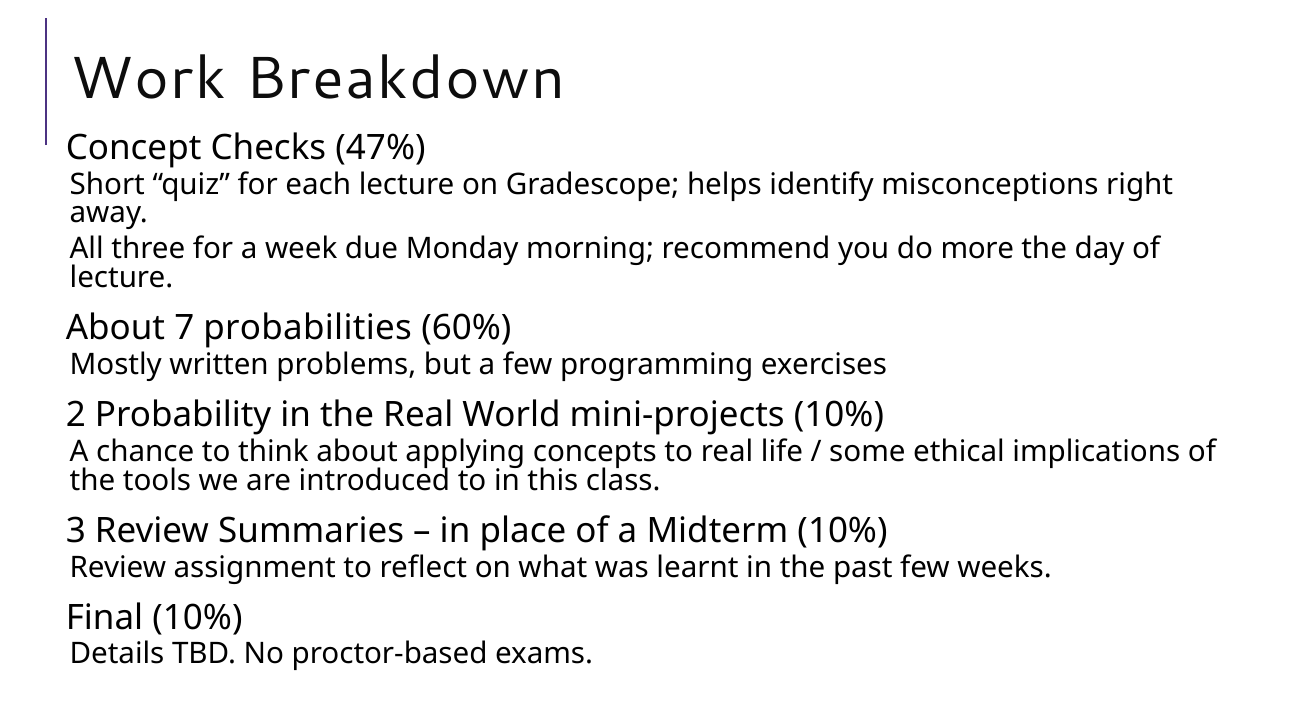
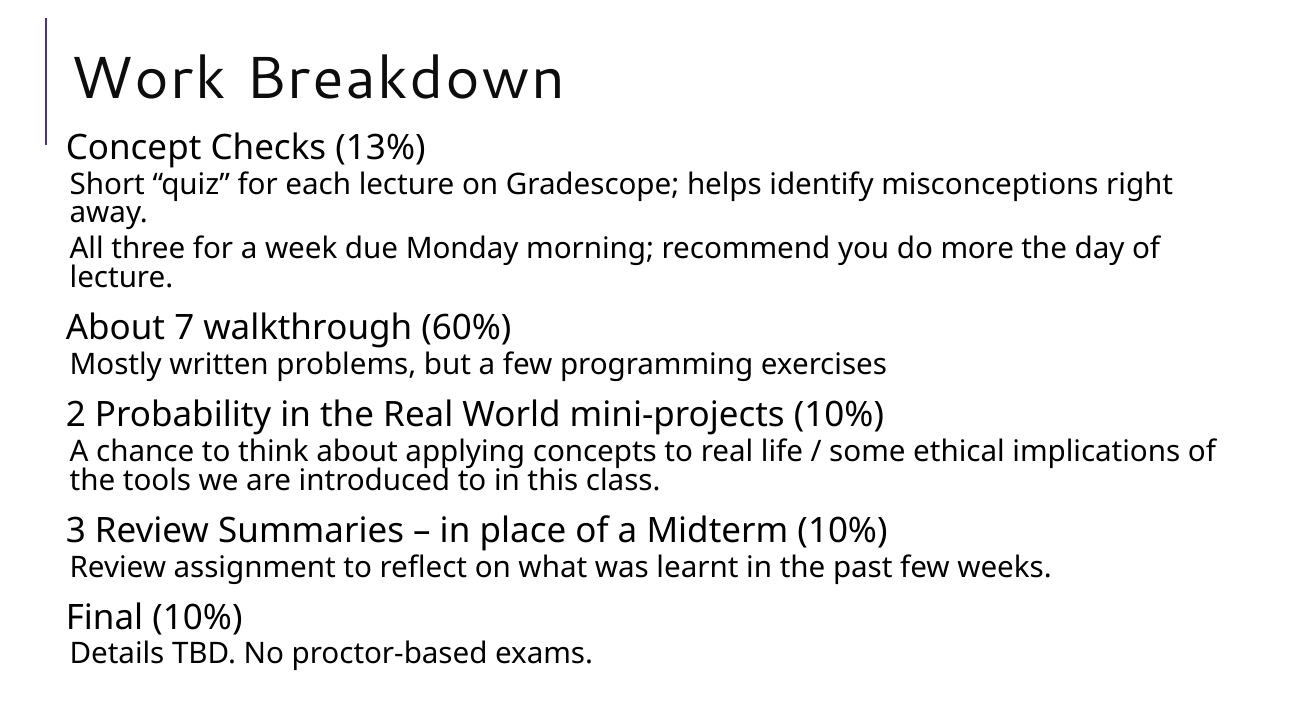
47%: 47% -> 13%
probabilities: probabilities -> walkthrough
